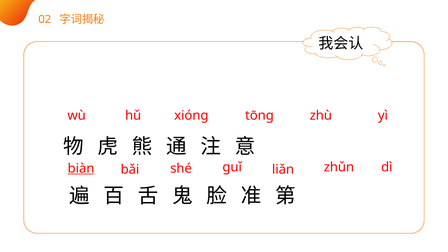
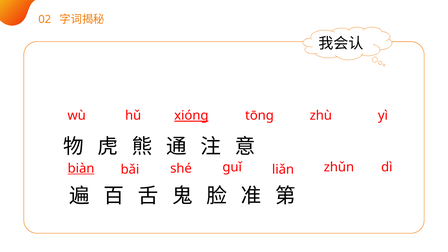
xióng underline: none -> present
